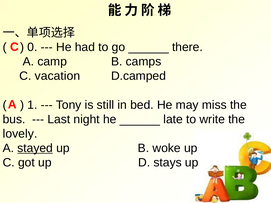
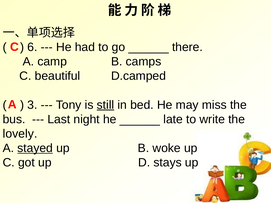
0: 0 -> 6
vacation: vacation -> beautiful
1: 1 -> 3
still underline: none -> present
